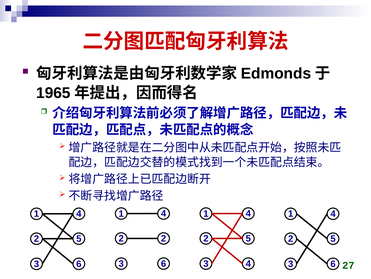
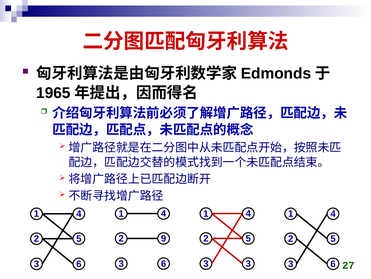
2 2: 2 -> 9
3 4: 4 -> 3
